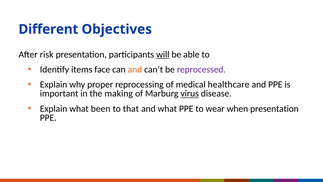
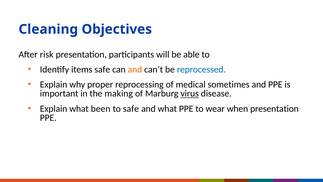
Different: Different -> Cleaning
will underline: present -> none
items face: face -> safe
reprocessed colour: purple -> blue
healthcare: healthcare -> sometimes
to that: that -> safe
